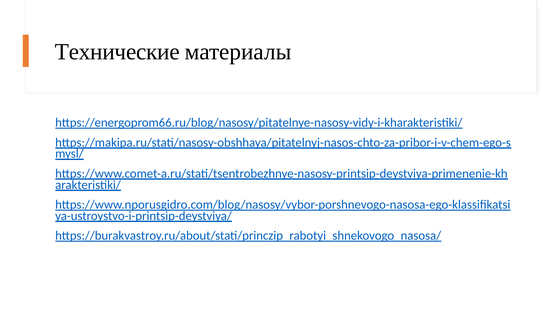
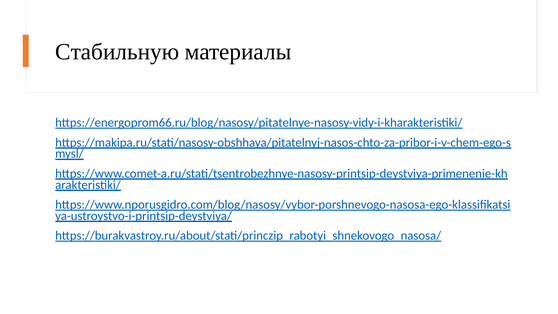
Технические: Технические -> Стабильную
